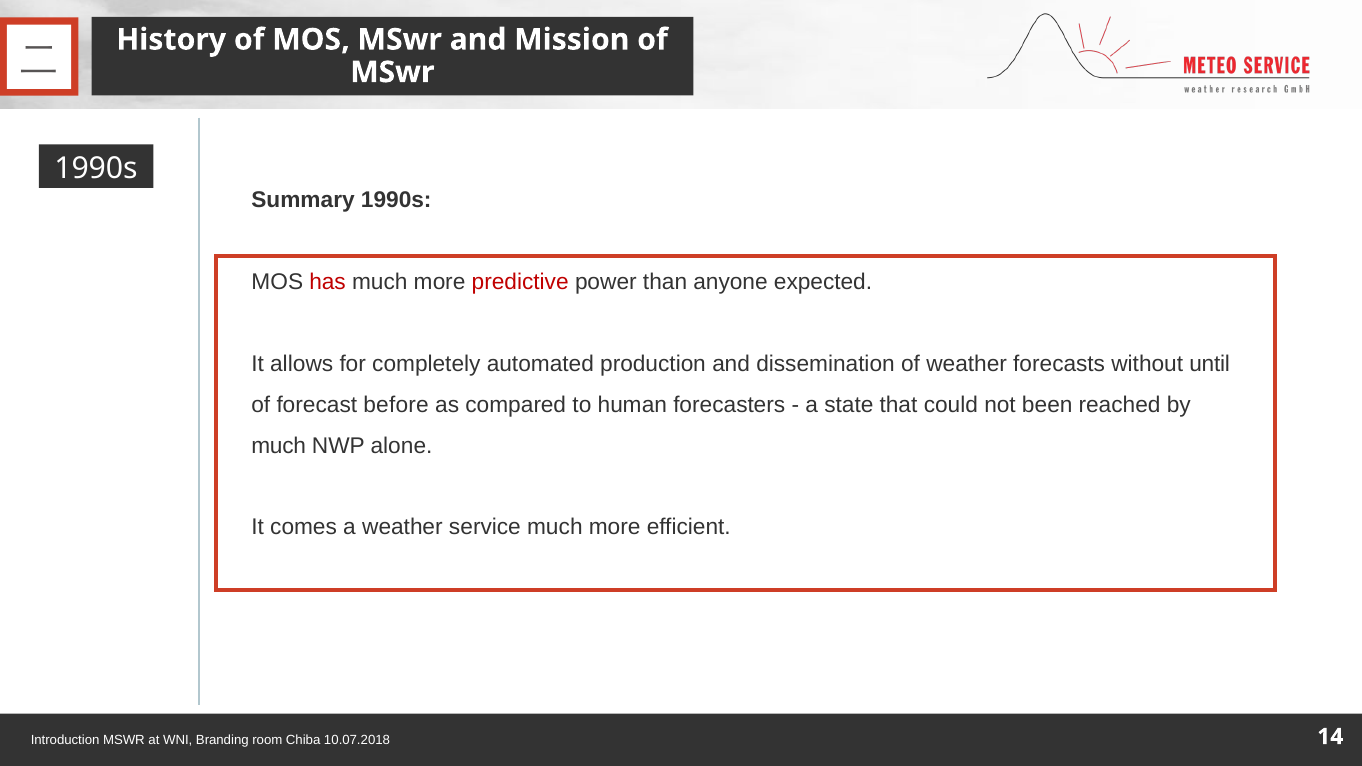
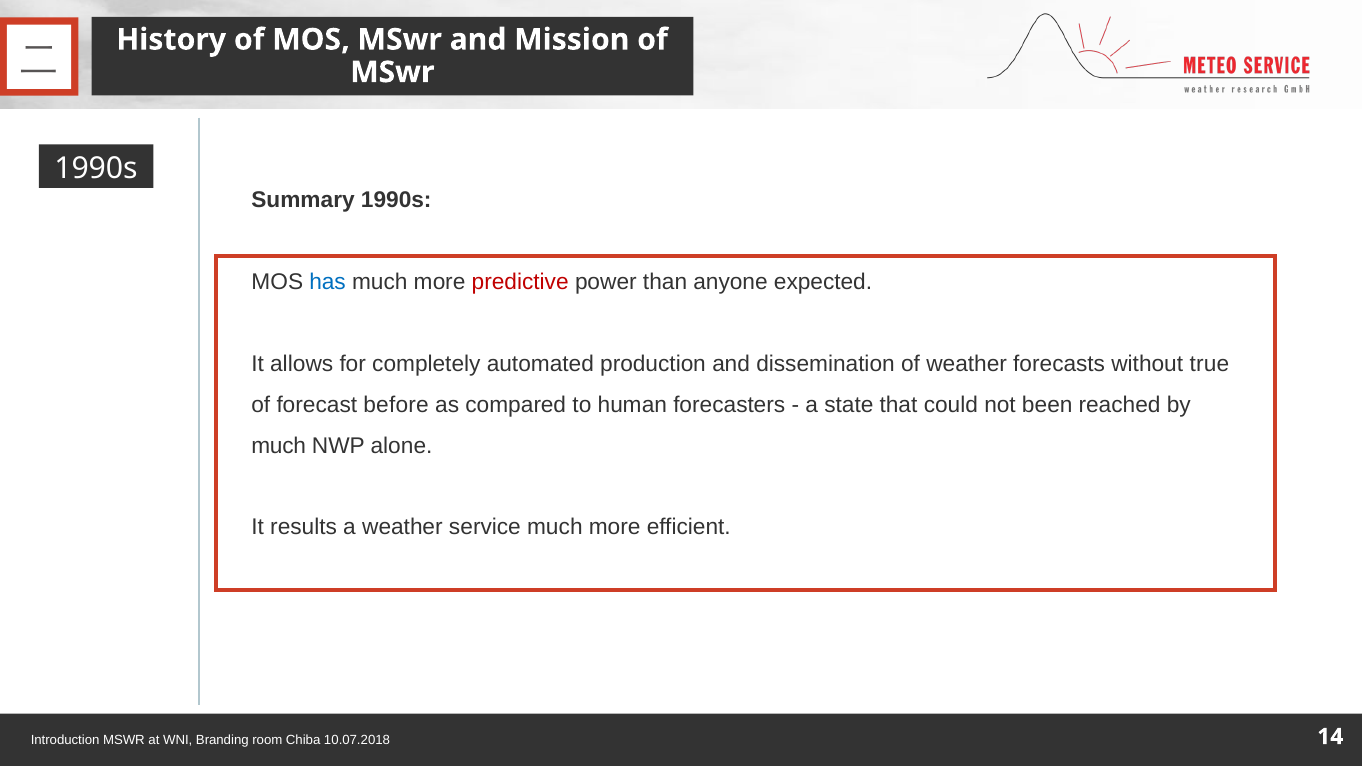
has colour: red -> blue
until: until -> true
comes: comes -> results
